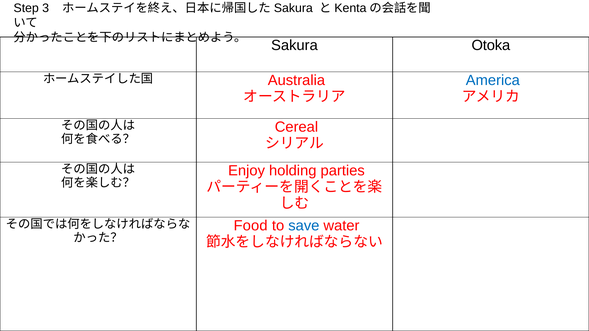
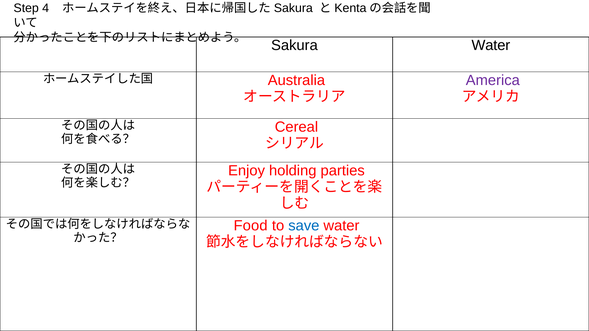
3: 3 -> 4
Sakura Otoka: Otoka -> Water
America colour: blue -> purple
